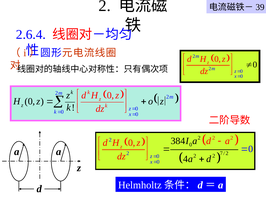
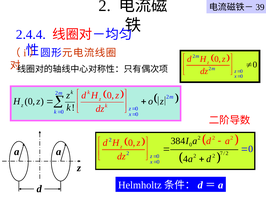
2.6.4: 2.6.4 -> 2.4.4
